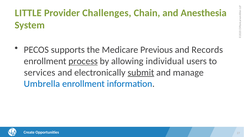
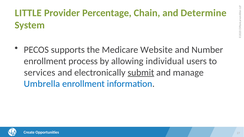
Challenges: Challenges -> Percentage
Anesthesia: Anesthesia -> Determine
Previous: Previous -> Website
Records: Records -> Number
process underline: present -> none
